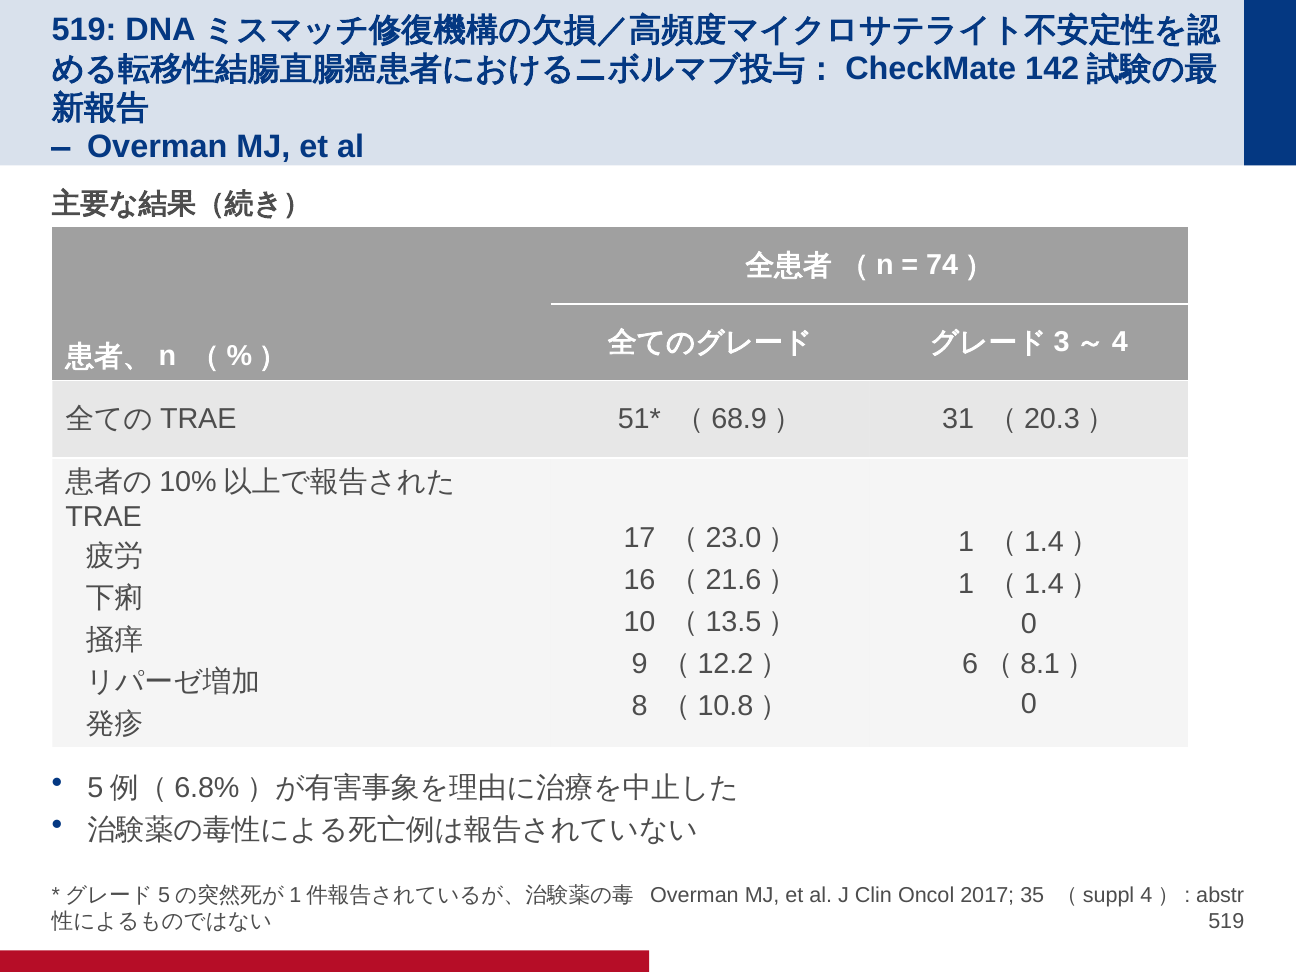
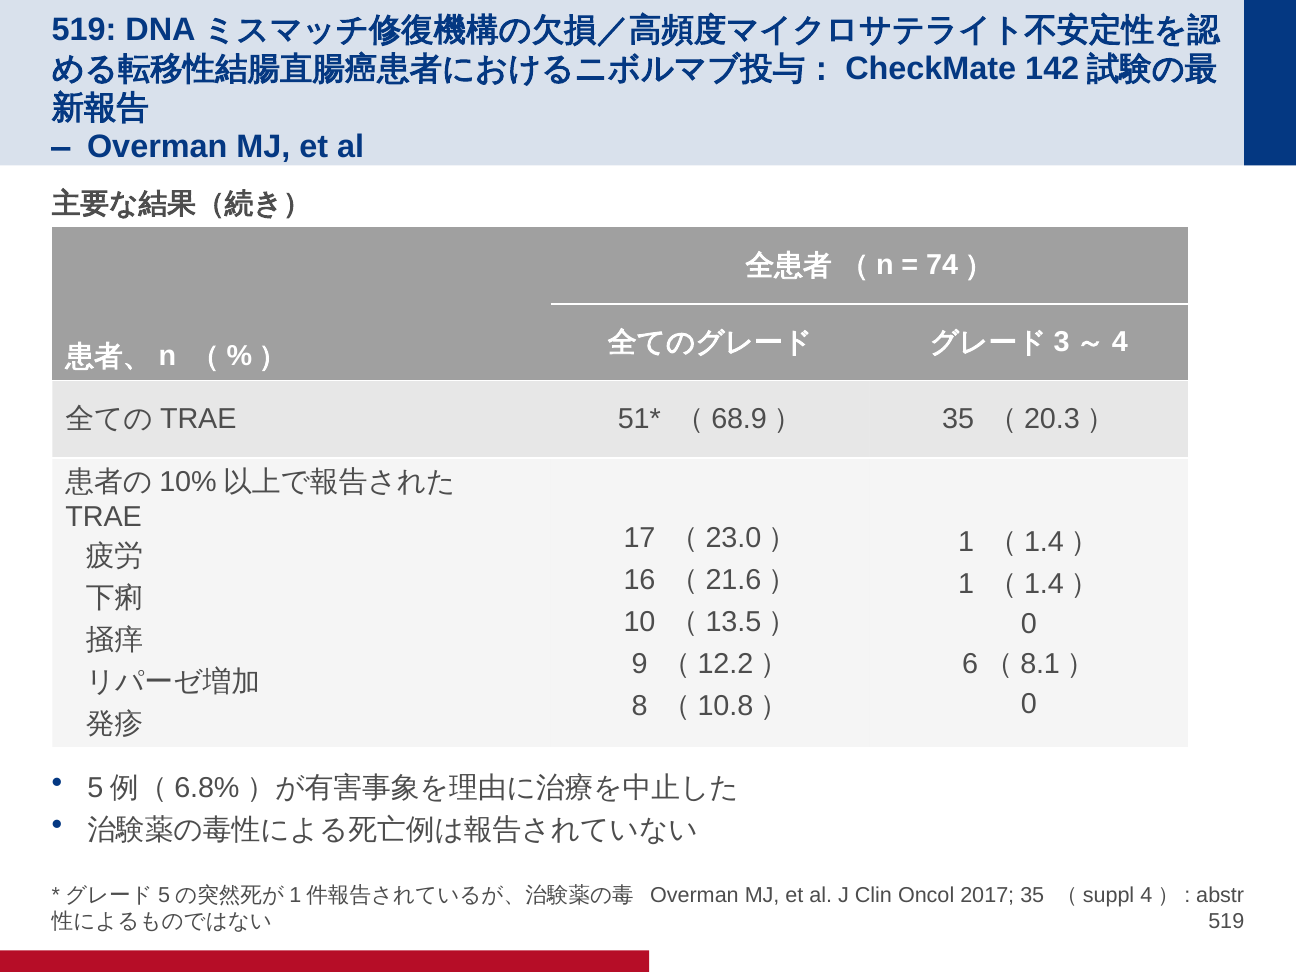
（68.9） 31: 31 -> 35
